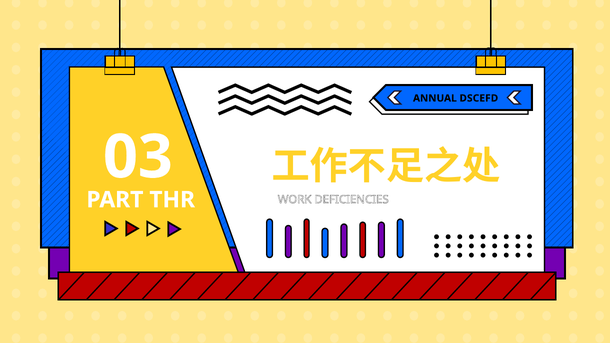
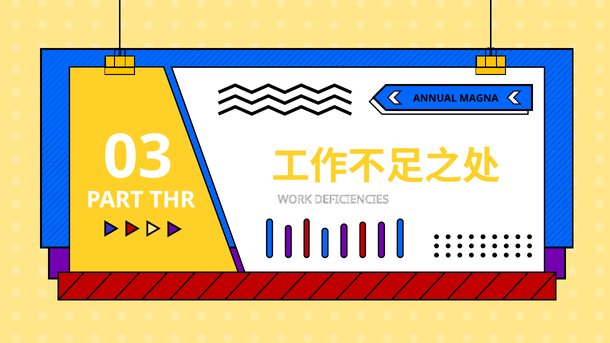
DSCEFD: DSCEFD -> MAGNA
